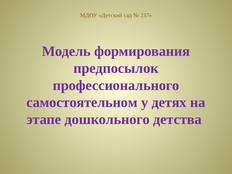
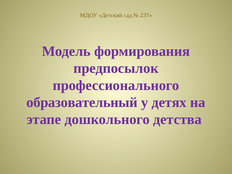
самостоятельном: самостоятельном -> образовательный
